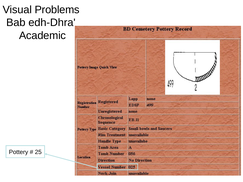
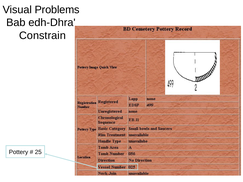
Academic: Academic -> Constrain
